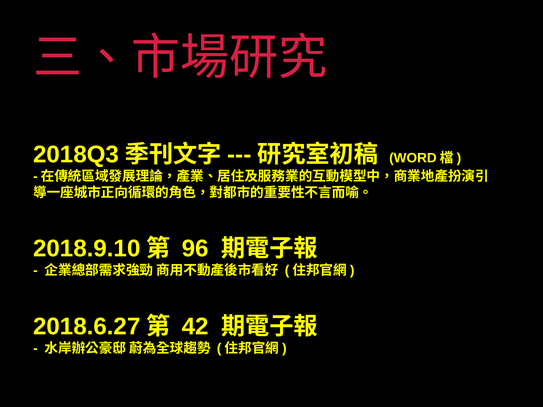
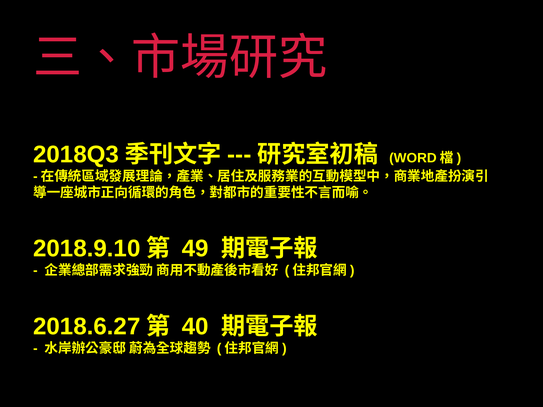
96: 96 -> 49
42: 42 -> 40
